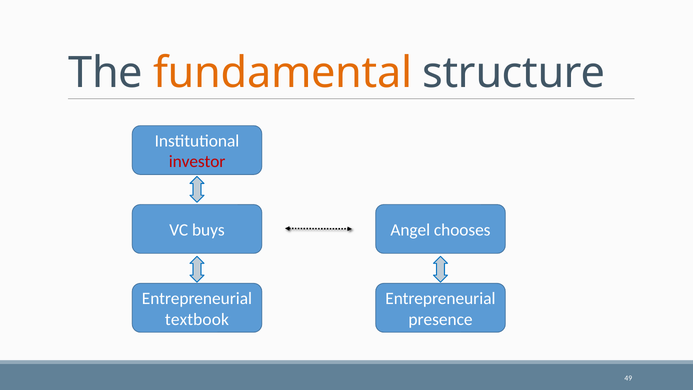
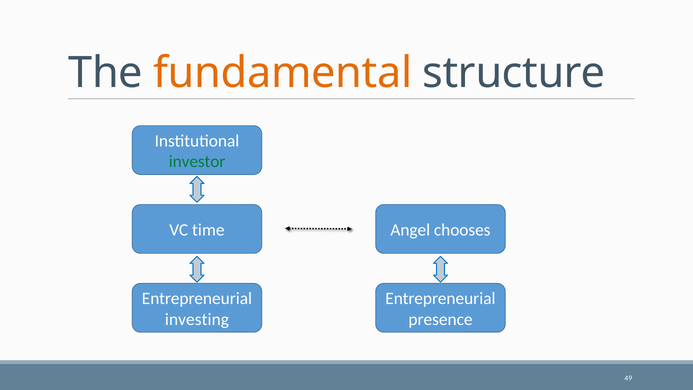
investor colour: red -> green
buys: buys -> time
textbook: textbook -> investing
